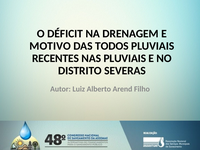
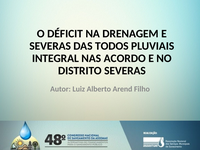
MOTIVO at (50, 46): MOTIVO -> SEVERAS
RECENTES: RECENTES -> INTEGRAL
NAS PLUVIAIS: PLUVIAIS -> ACORDO
